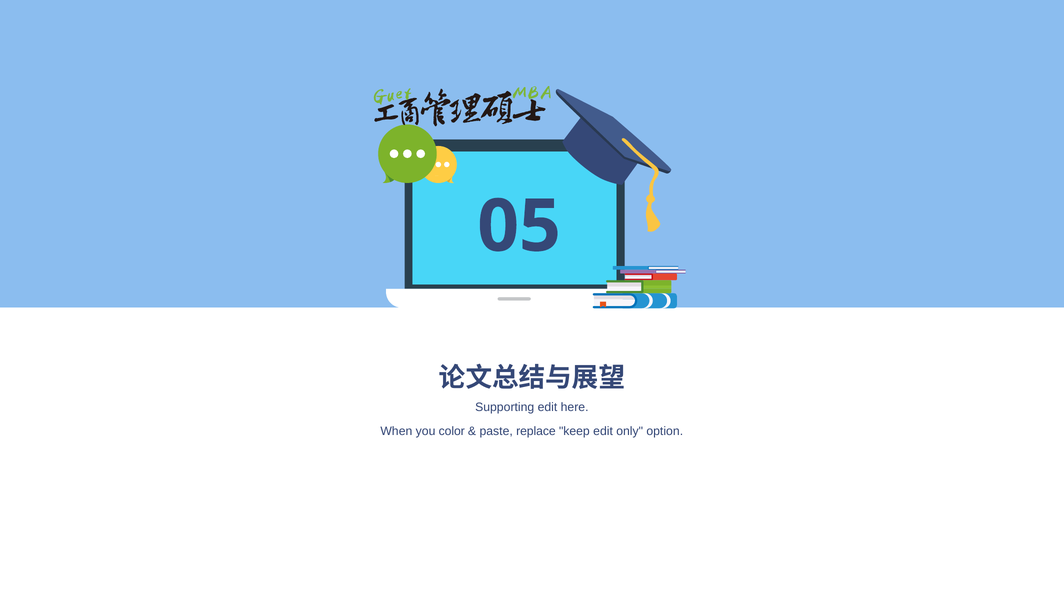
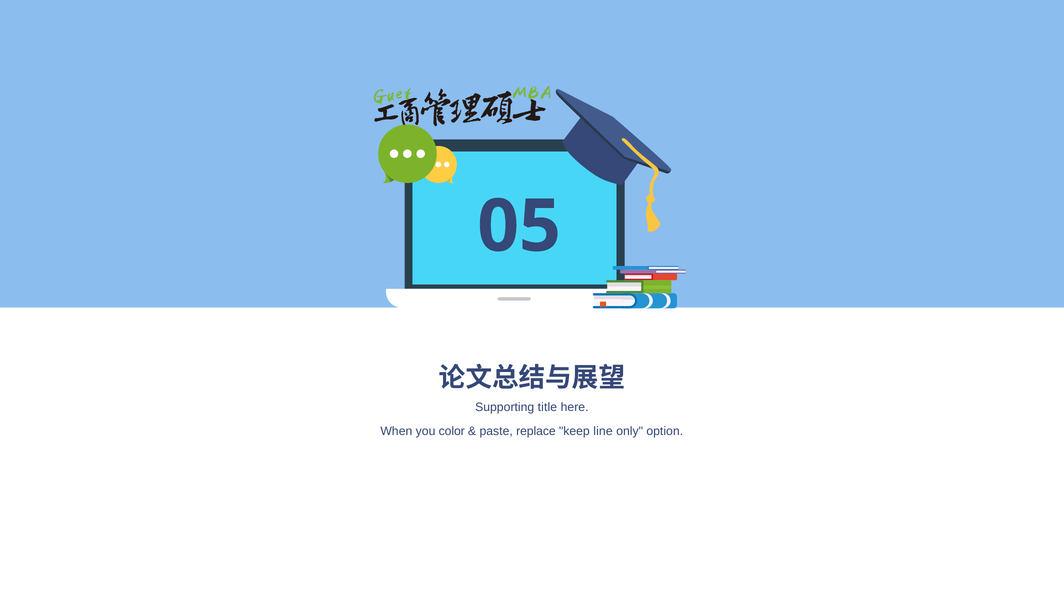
Supporting edit: edit -> title
keep edit: edit -> line
